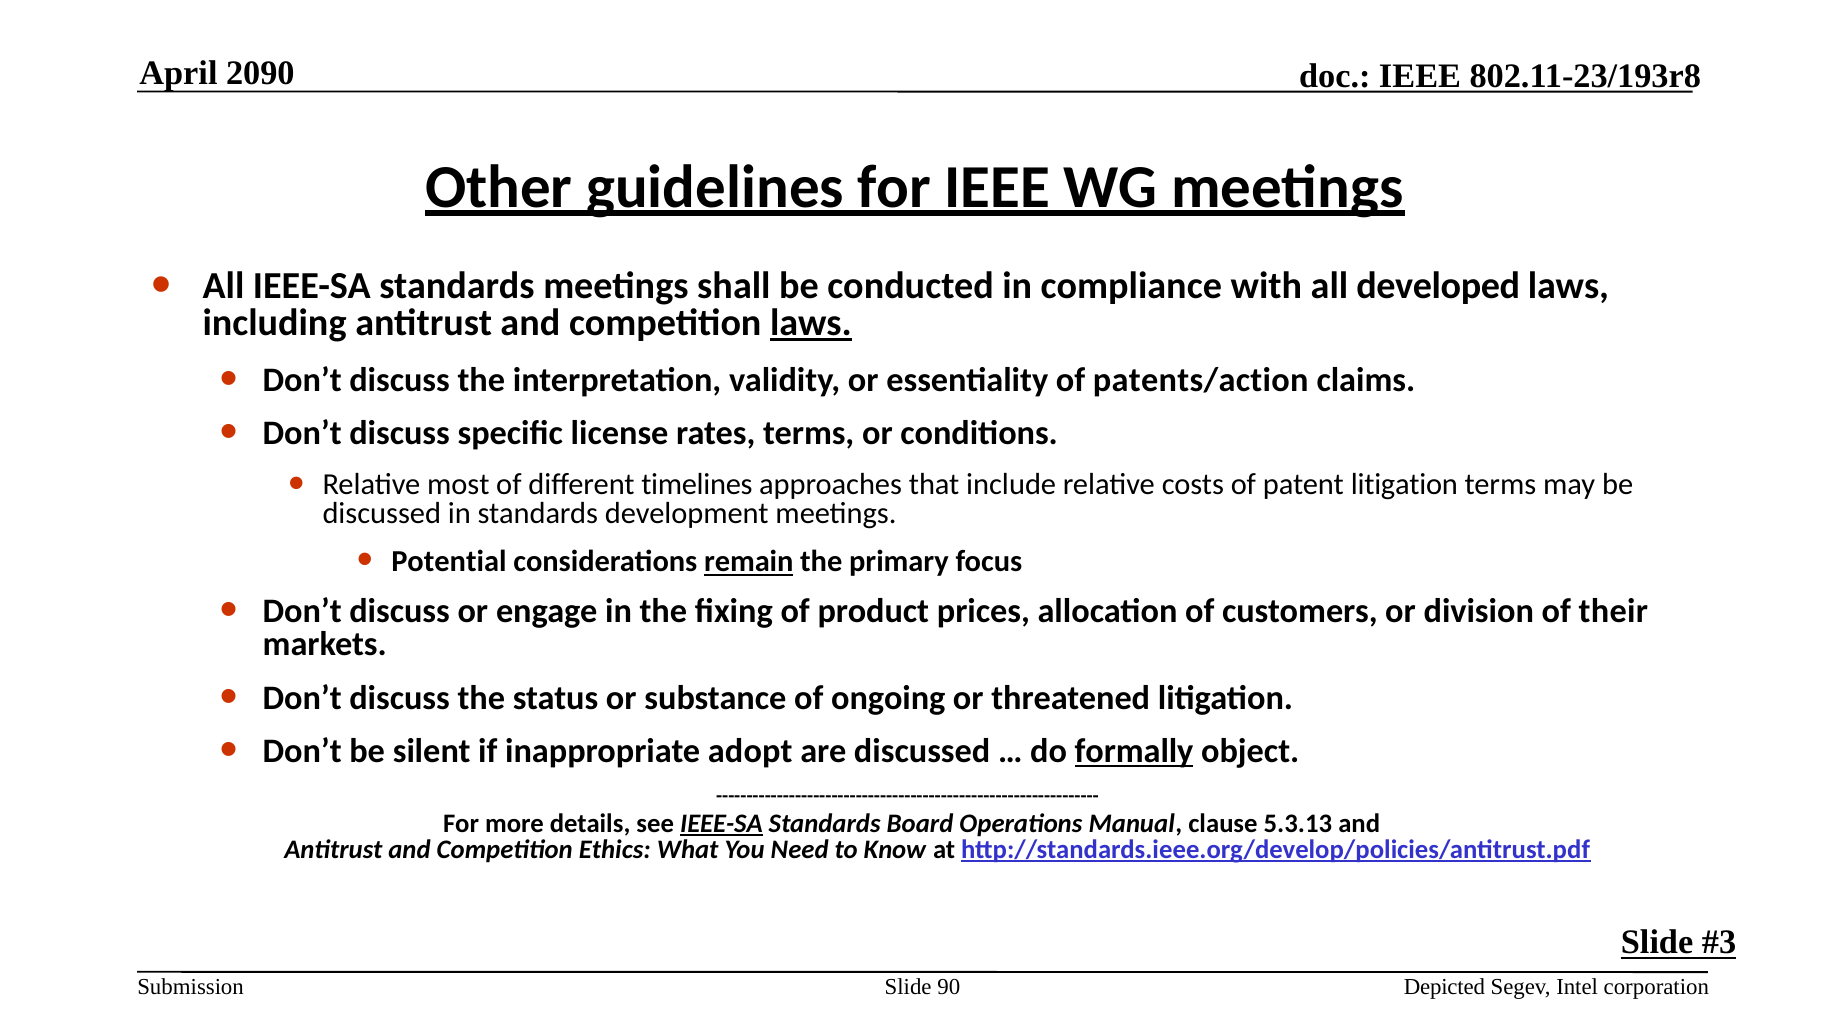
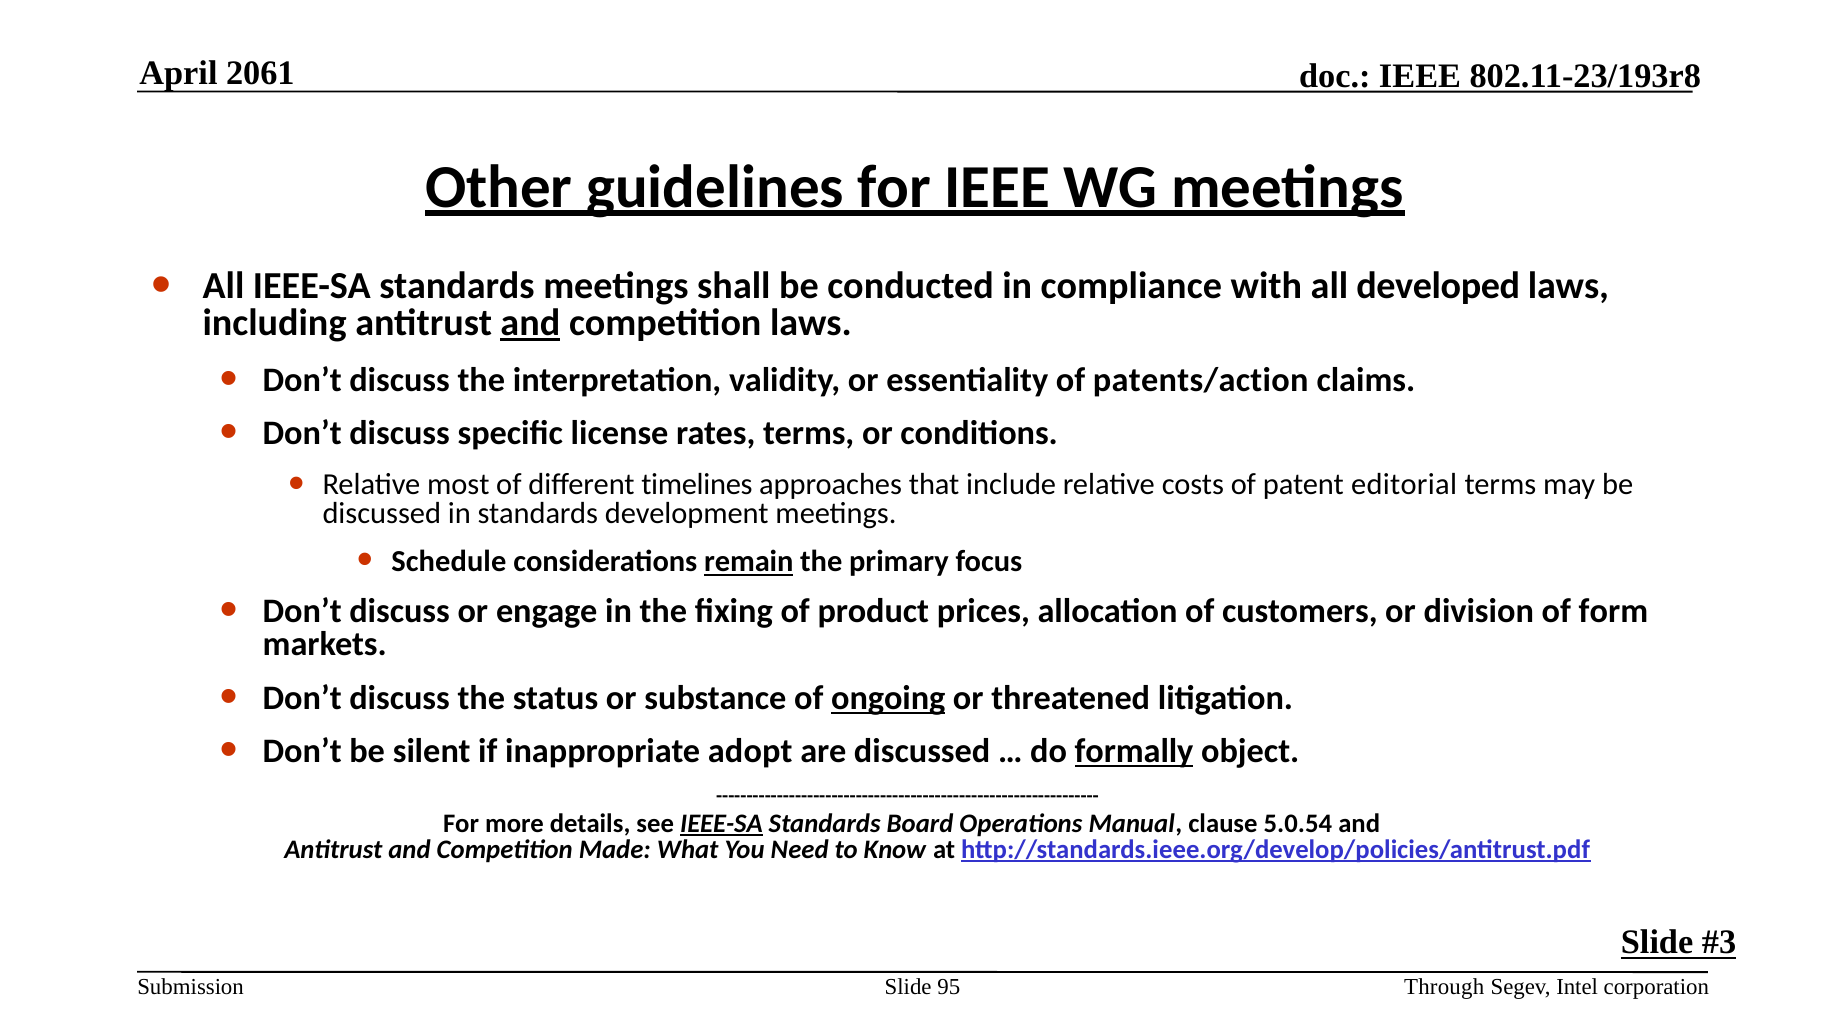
2090: 2090 -> 2061
and at (530, 323) underline: none -> present
laws at (811, 323) underline: present -> none
patent litigation: litigation -> editorial
Potential: Potential -> Schedule
their: their -> form
ongoing underline: none -> present
5.3.13: 5.3.13 -> 5.0.54
Ethics: Ethics -> Made
90: 90 -> 95
Depicted: Depicted -> Through
